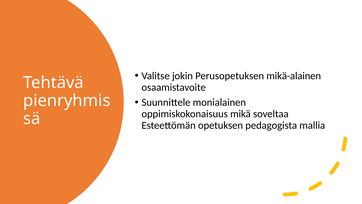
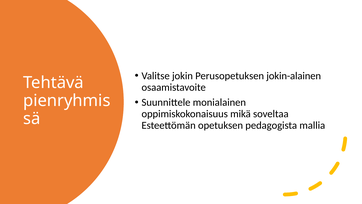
mikä-alainen: mikä-alainen -> jokin-alainen
